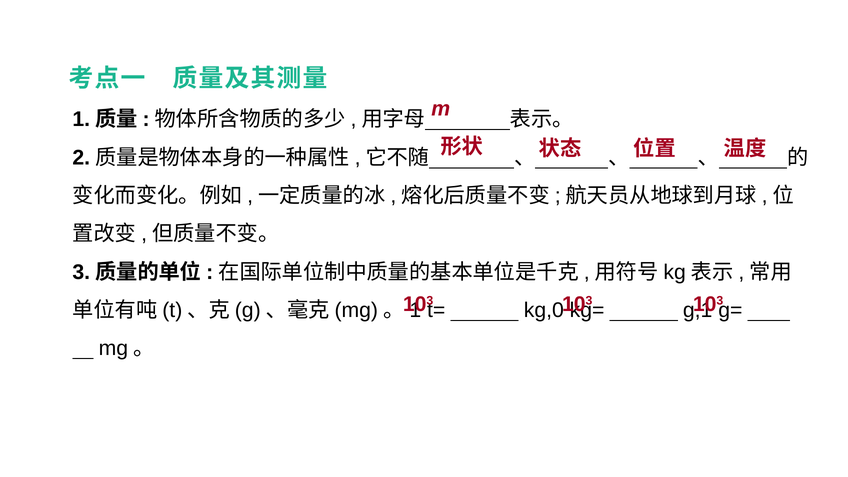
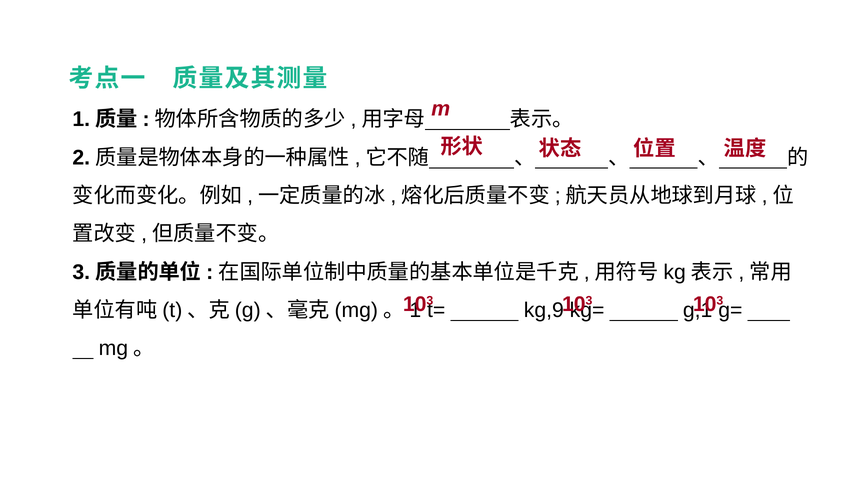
kg,0: kg,0 -> kg,9
